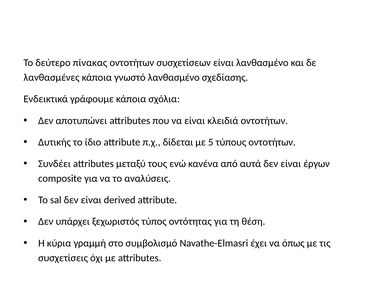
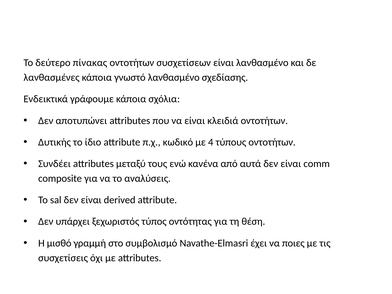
δίδεται: δίδεται -> κωδικό
5: 5 -> 4
έργων: έργων -> comm
κύρια: κύρια -> μισθό
όπως: όπως -> ποιες
